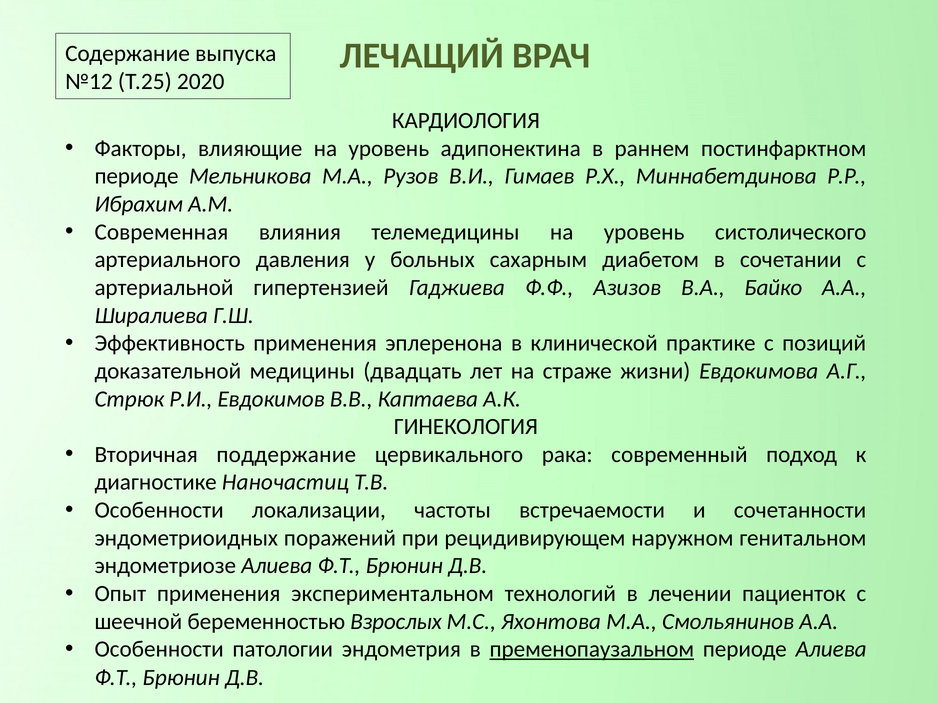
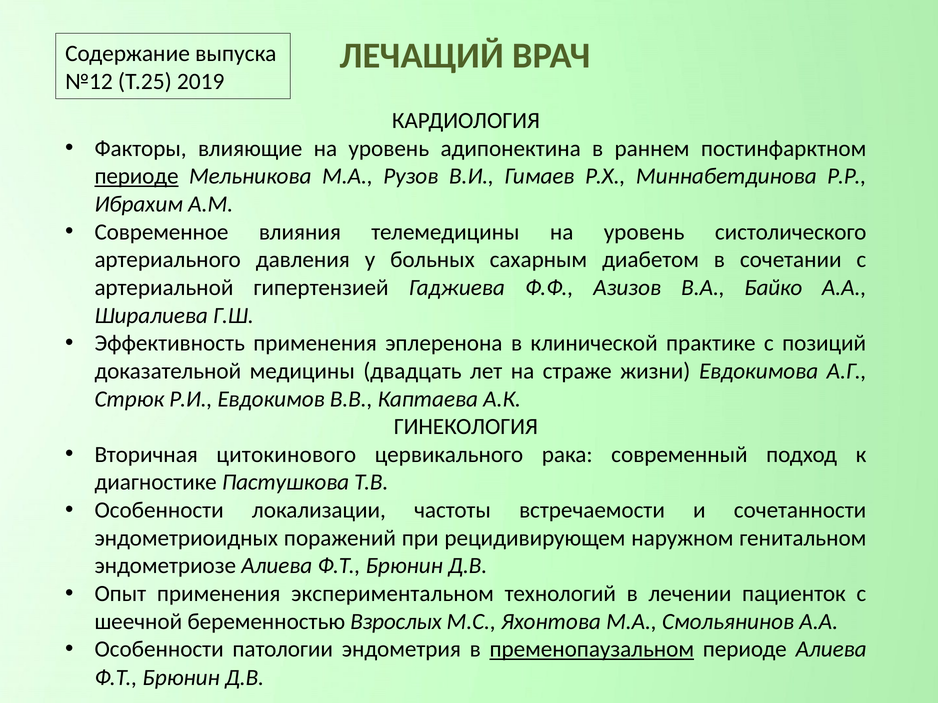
2020: 2020 -> 2019
периоде at (137, 176) underline: none -> present
Современная: Современная -> Современное
поддержание: поддержание -> цитокинового
Наночастиц: Наночастиц -> Пастушкова
